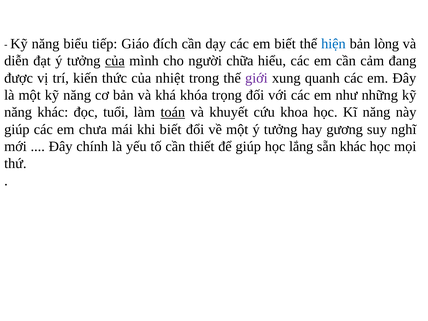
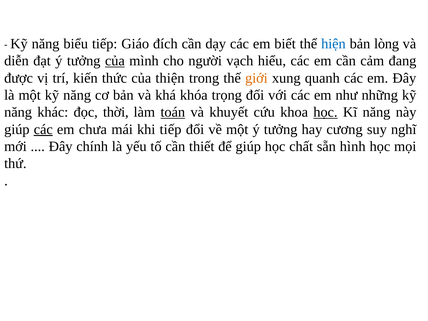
chữa: chữa -> vạch
nhiệt: nhiệt -> thiện
giới colour: purple -> orange
tuổi: tuổi -> thời
học at (325, 112) underline: none -> present
các at (43, 129) underline: none -> present
khi biết: biết -> tiếp
gương: gương -> cương
lắng: lắng -> chất
sẵn khác: khác -> hình
